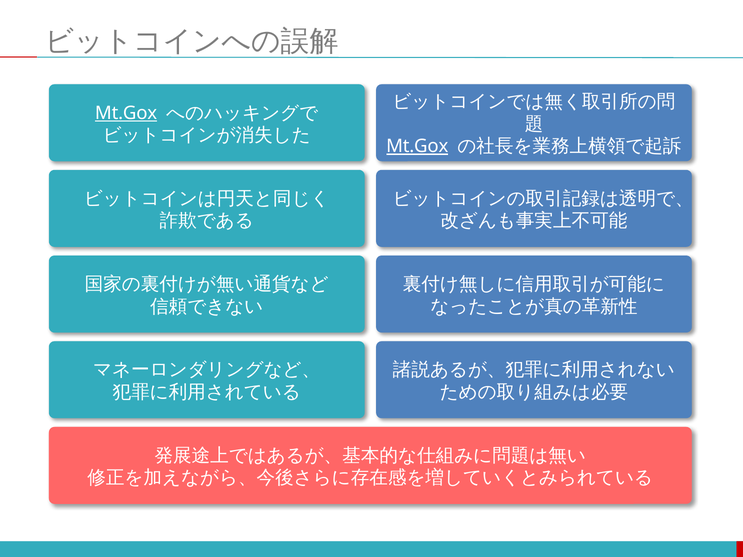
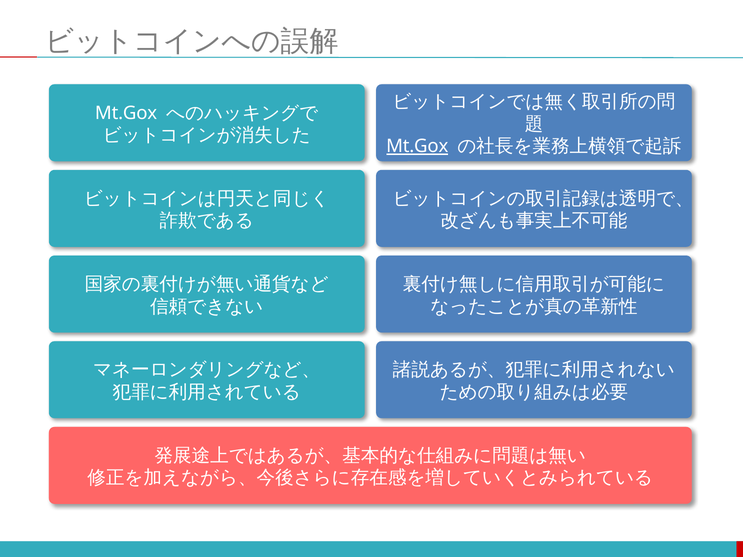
Mt.Gox at (126, 113) underline: present -> none
